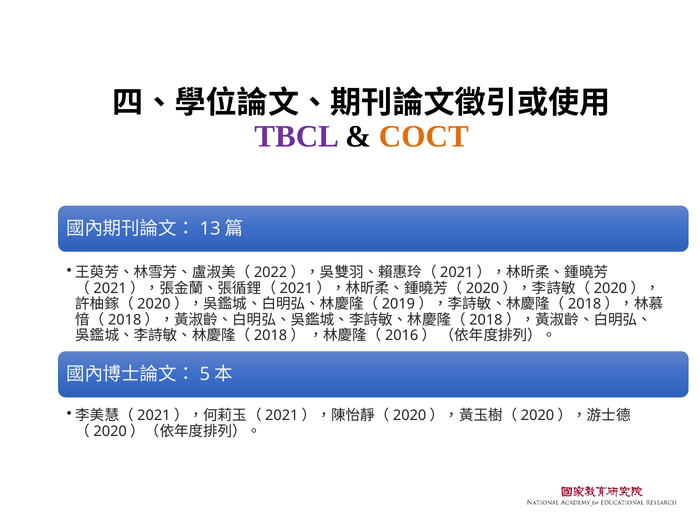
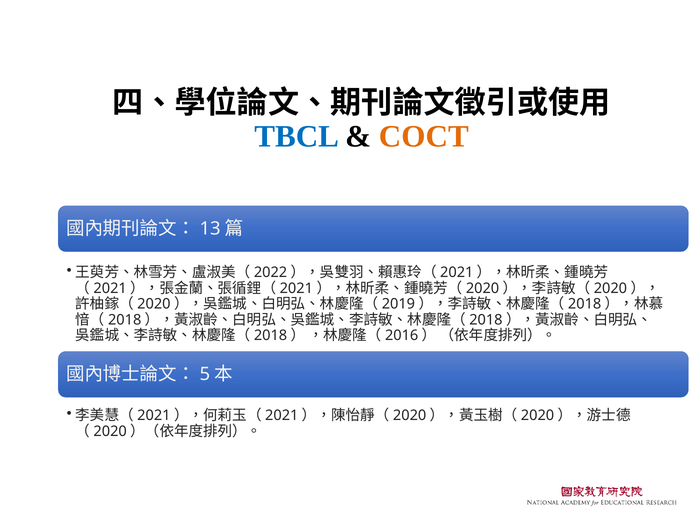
TBCL colour: purple -> blue
